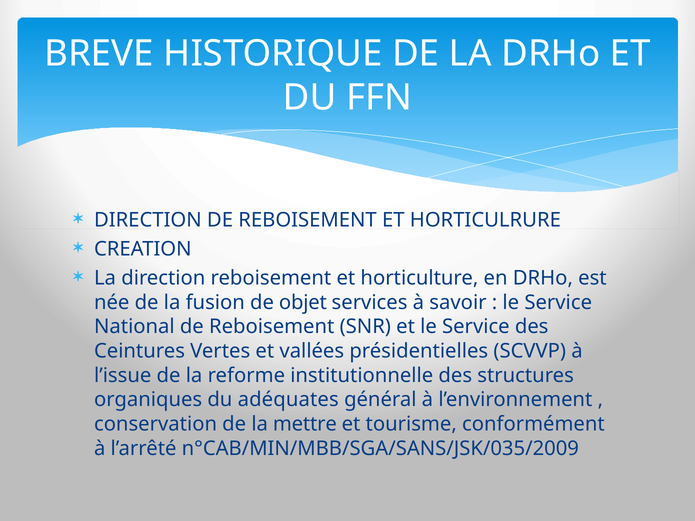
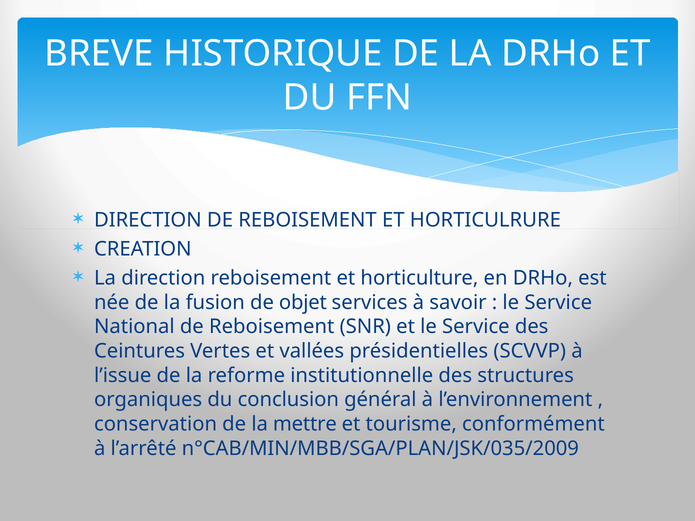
adéquates: adéquates -> conclusion
n°CAB/MIN/MBB/SGA/SANS/JSK/035/2009: n°CAB/MIN/MBB/SGA/SANS/JSK/035/2009 -> n°CAB/MIN/MBB/SGA/PLAN/JSK/035/2009
